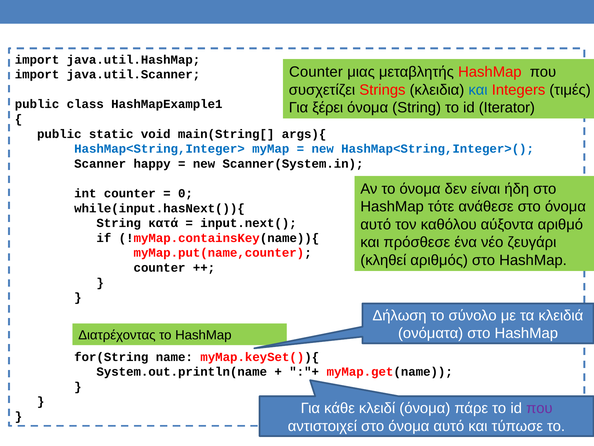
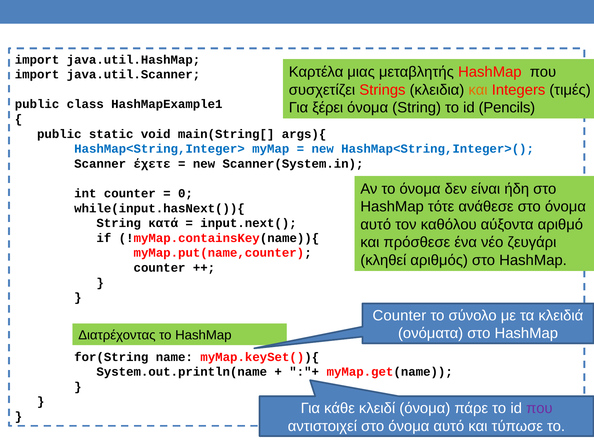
Counter at (316, 72): Counter -> Καρτέλα
και at (478, 90) colour: blue -> orange
Iterator: Iterator -> Pencils
happy: happy -> έχετε
Δήλωση at (400, 315): Δήλωση -> Counter
